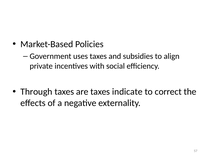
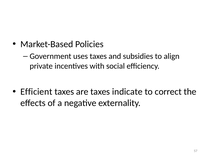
Through: Through -> Efficient
